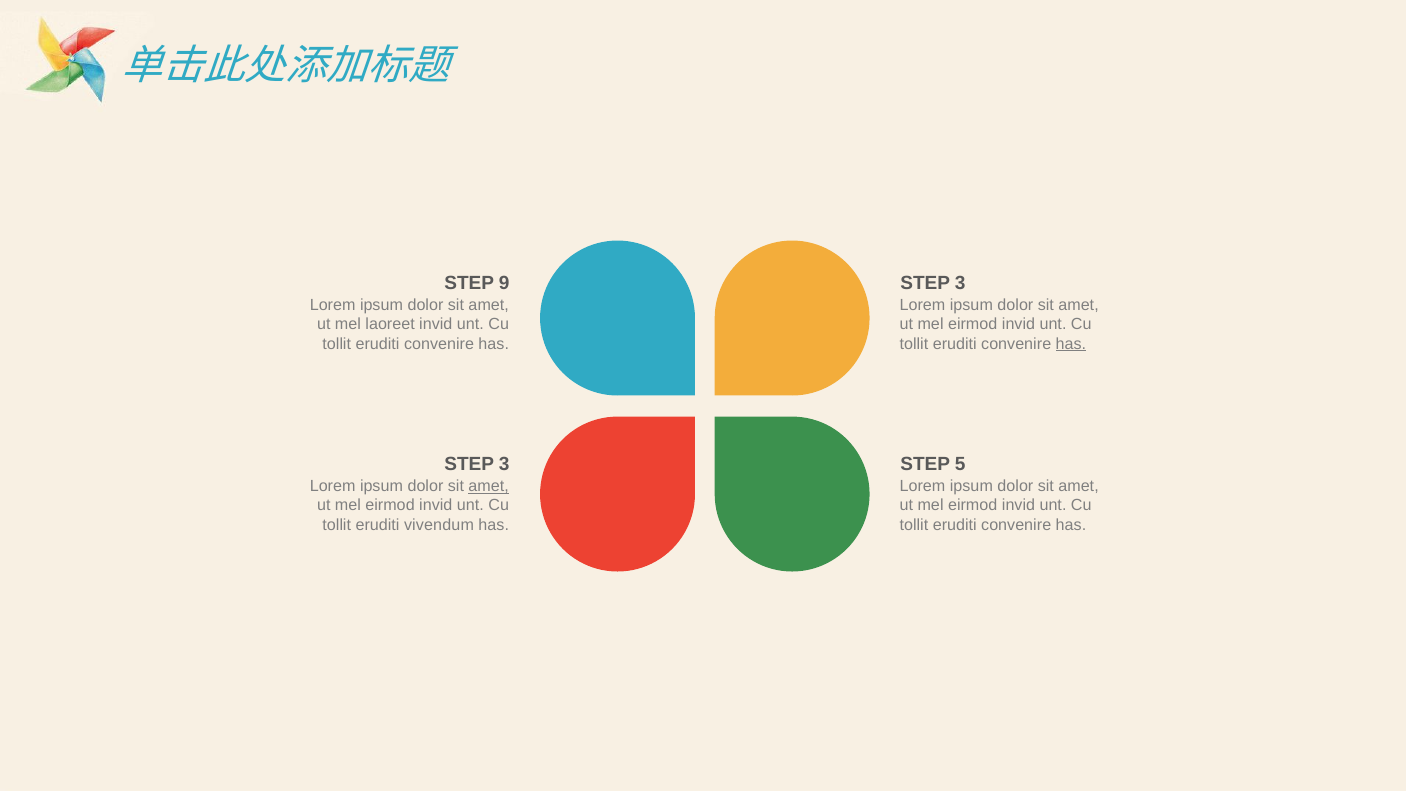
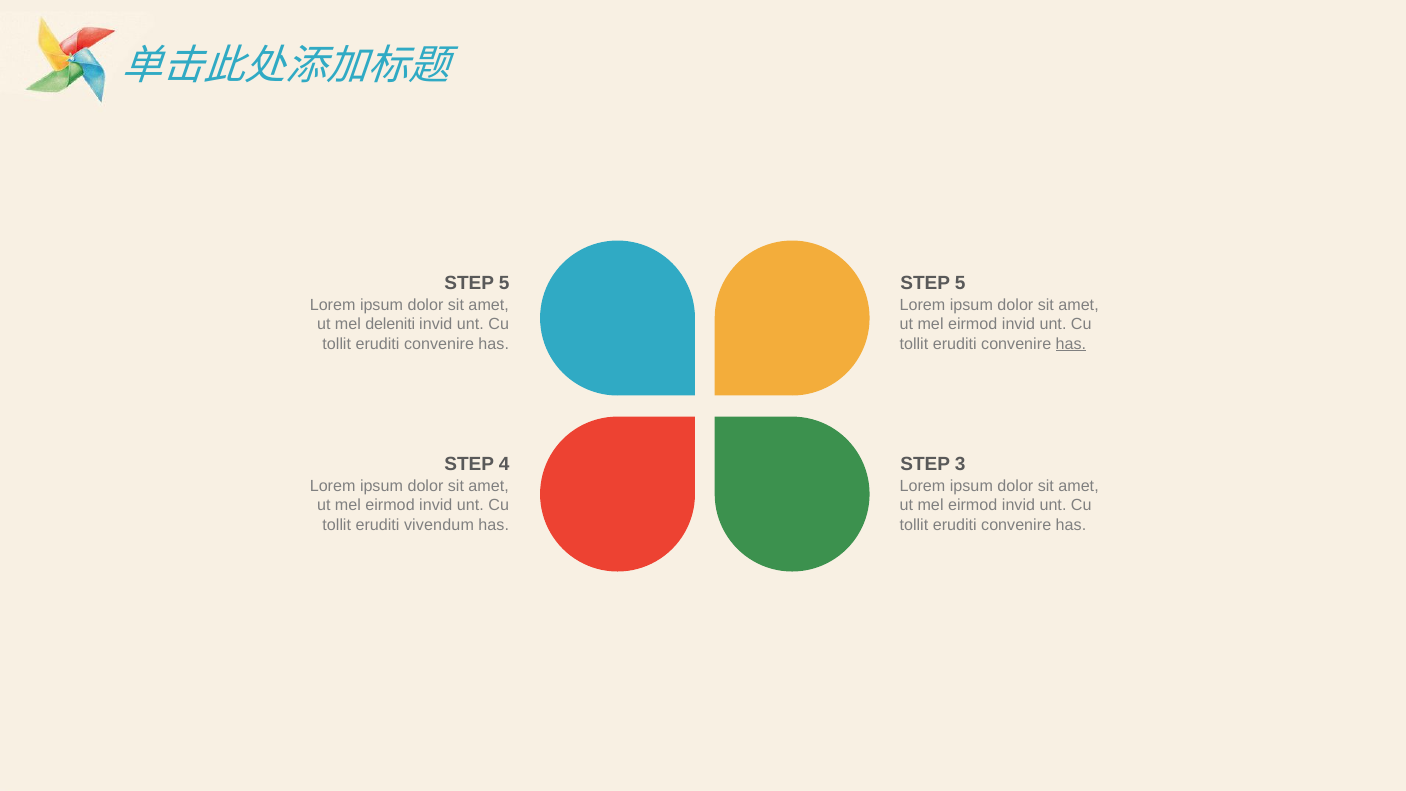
9 at (504, 283): 9 -> 5
3 at (960, 283): 3 -> 5
laoreet: laoreet -> deleniti
3 at (504, 465): 3 -> 4
5: 5 -> 3
amet at (489, 486) underline: present -> none
